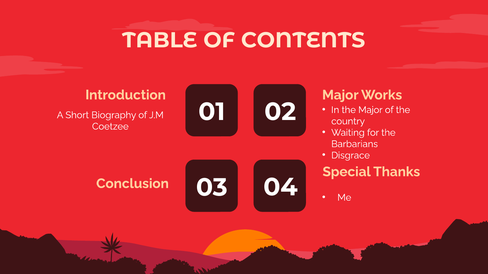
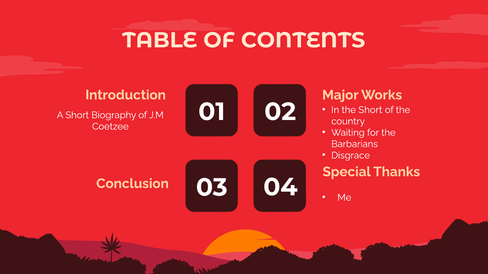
the Major: Major -> Short
